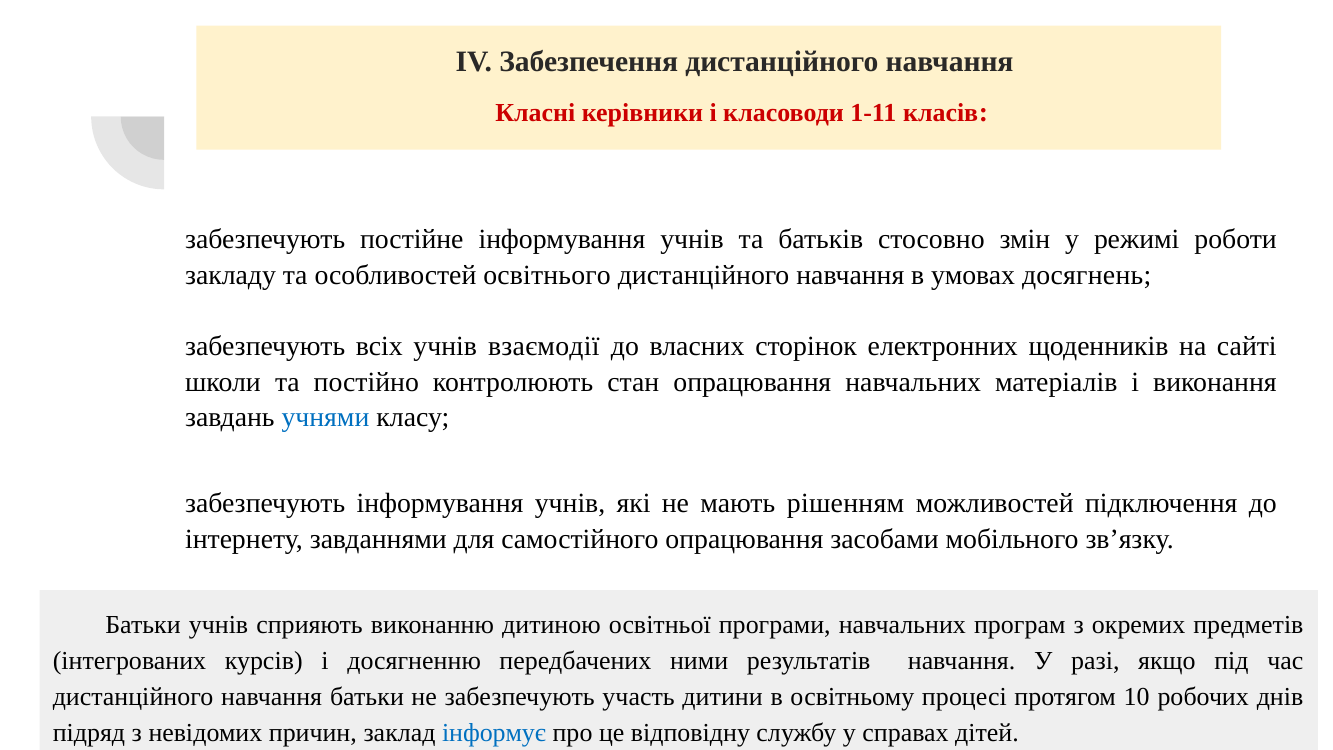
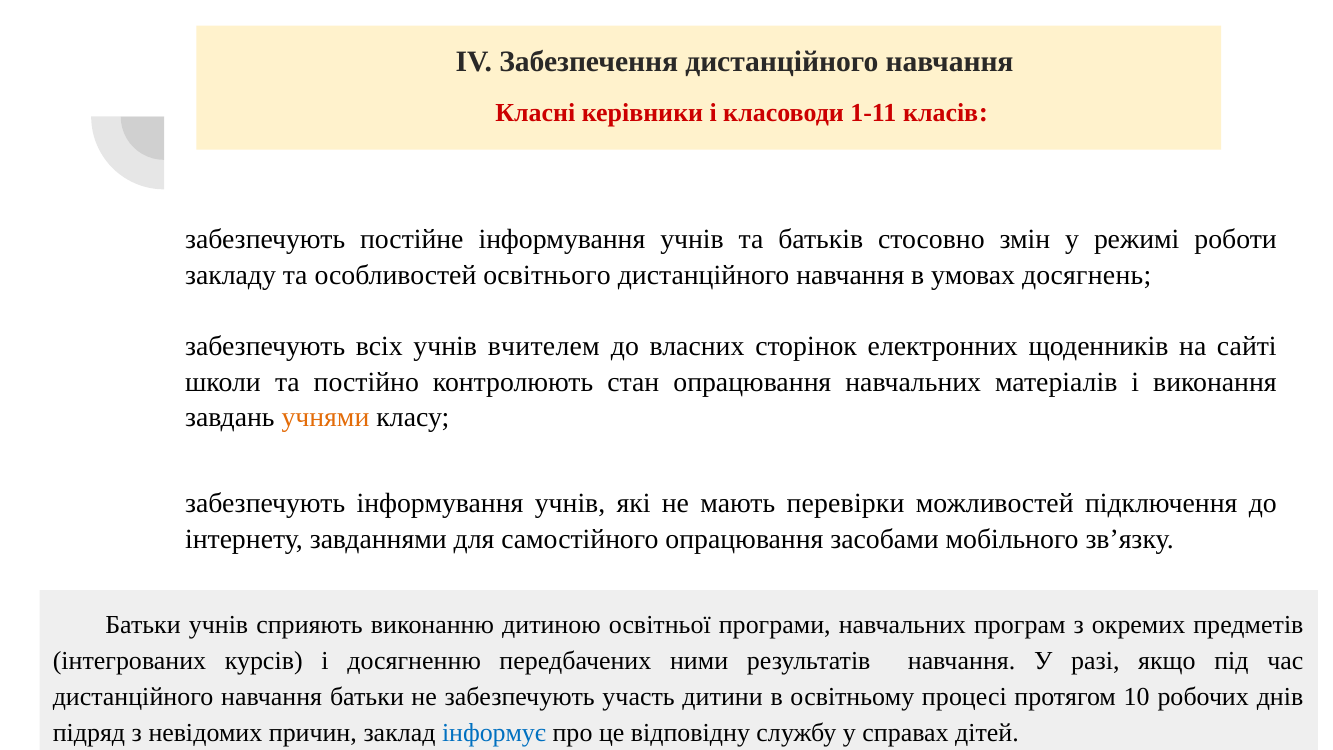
взаємодії: взаємодії -> вчителем
учнями colour: blue -> orange
рішенням: рішенням -> перевірки
